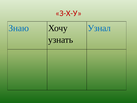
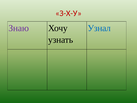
Знаю colour: blue -> purple
